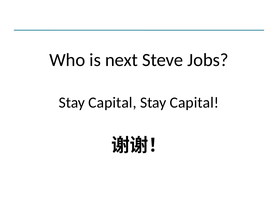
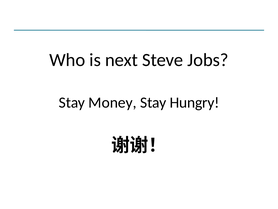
Capital at (112, 102): Capital -> Money
Capital at (194, 102): Capital -> Hungry
